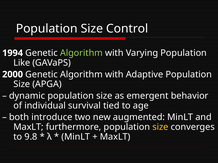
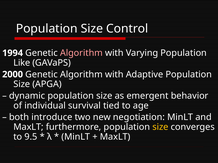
Algorithm at (81, 53) colour: light green -> pink
augmented: augmented -> negotiation
9.8: 9.8 -> 9.5
